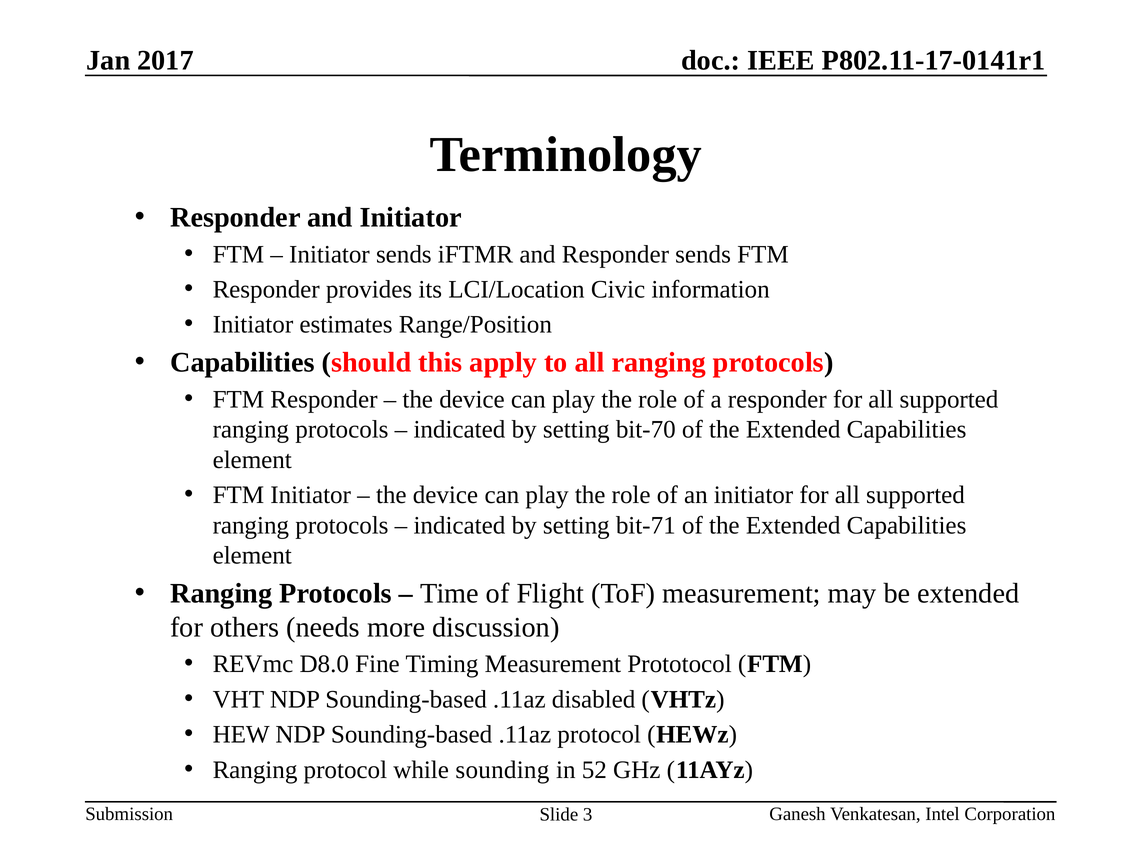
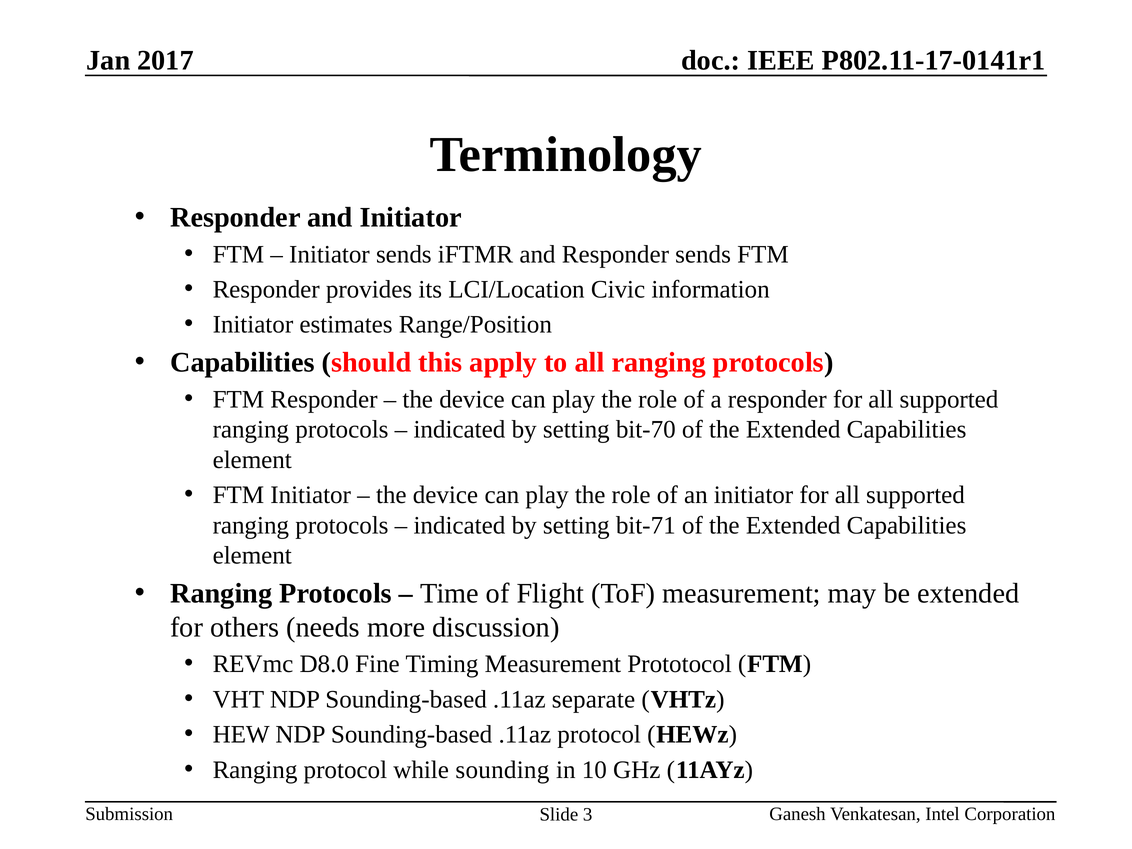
disabled: disabled -> separate
52: 52 -> 10
